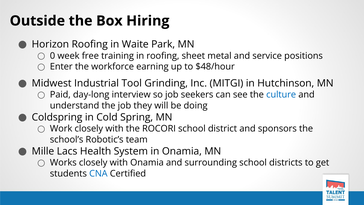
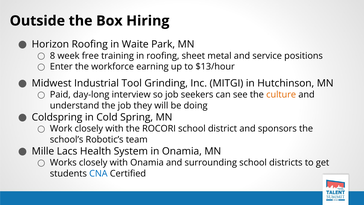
0: 0 -> 8
$48/hour: $48/hour -> $13/hour
culture colour: blue -> orange
